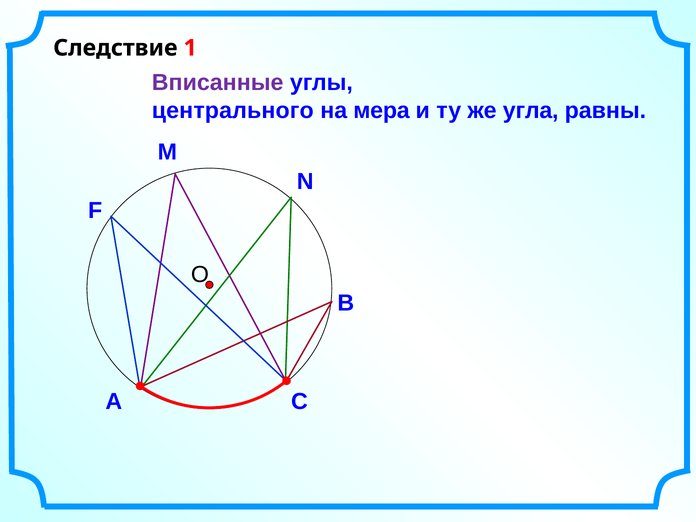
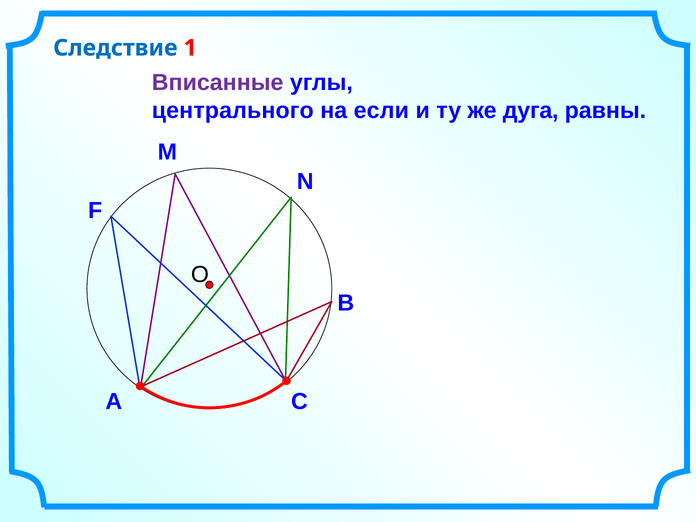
Следствие colour: black -> blue
мера: мера -> если
угла: угла -> дуга
